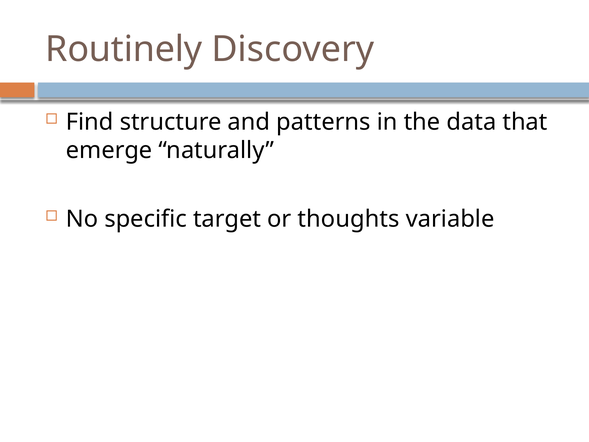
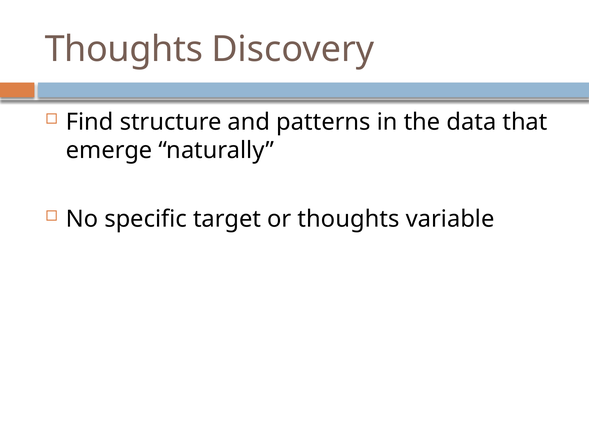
Routinely at (124, 49): Routinely -> Thoughts
